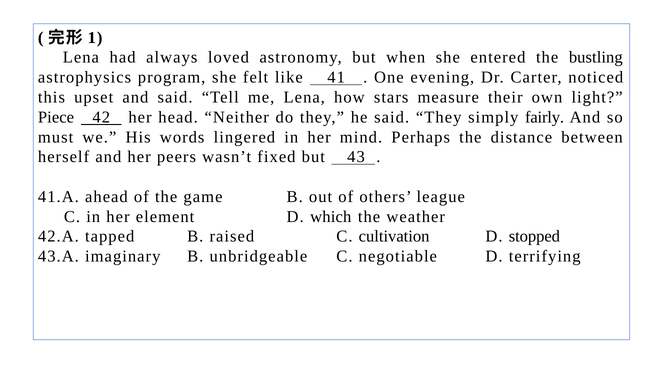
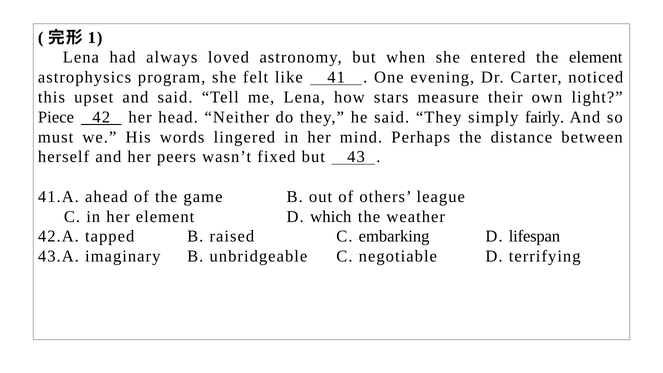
the bustling: bustling -> element
cultivation: cultivation -> embarking
stopped: stopped -> lifespan
